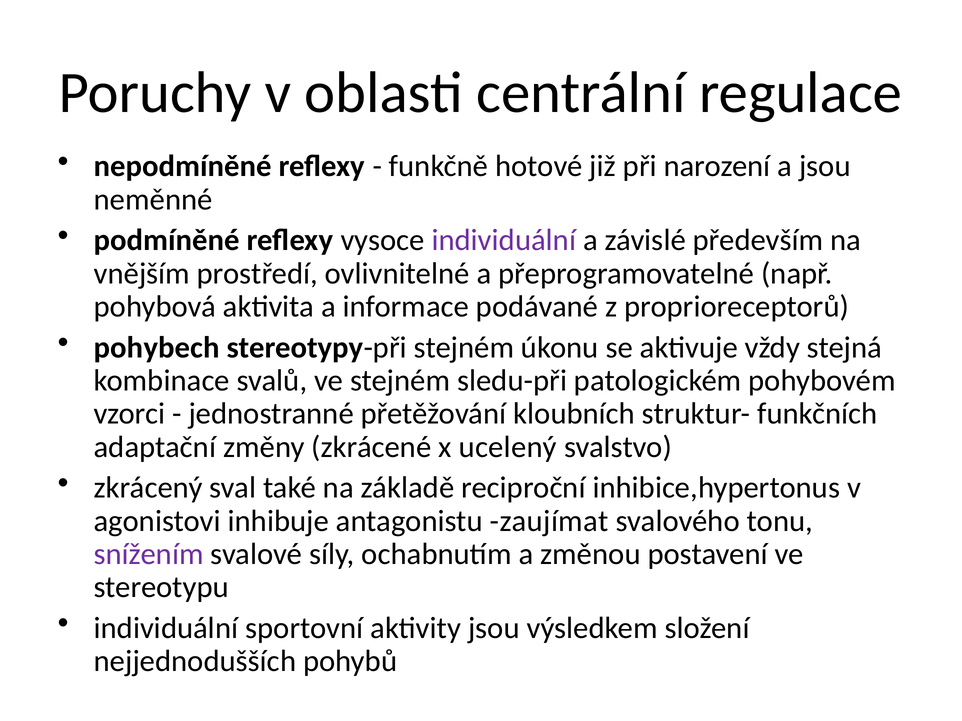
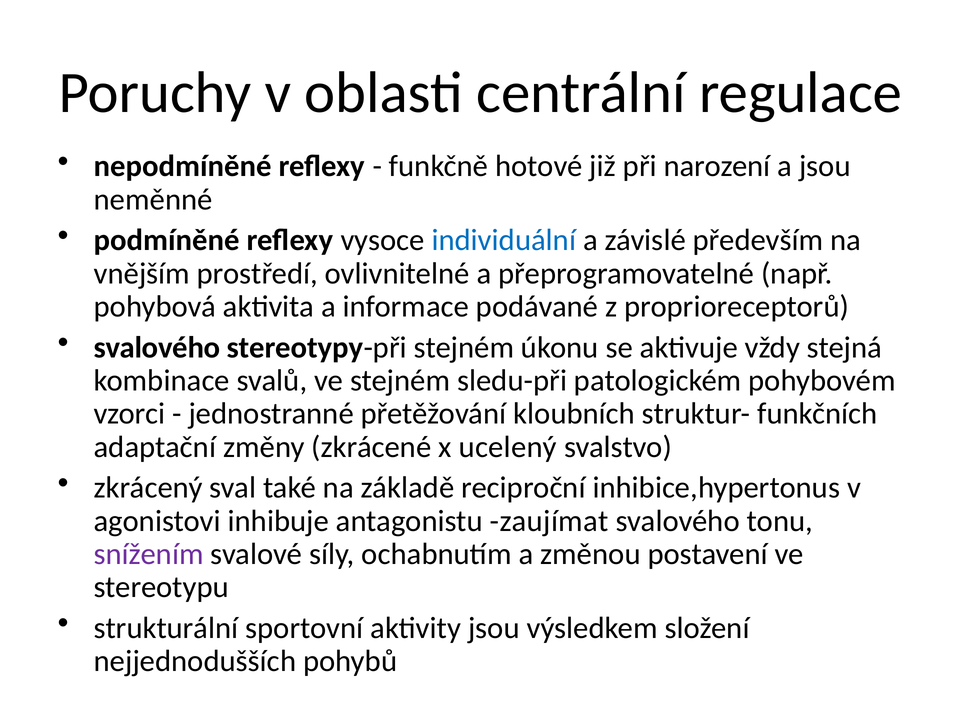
individuální at (504, 240) colour: purple -> blue
pohybech at (157, 348): pohybech -> svalového
individuální at (166, 628): individuální -> strukturální
